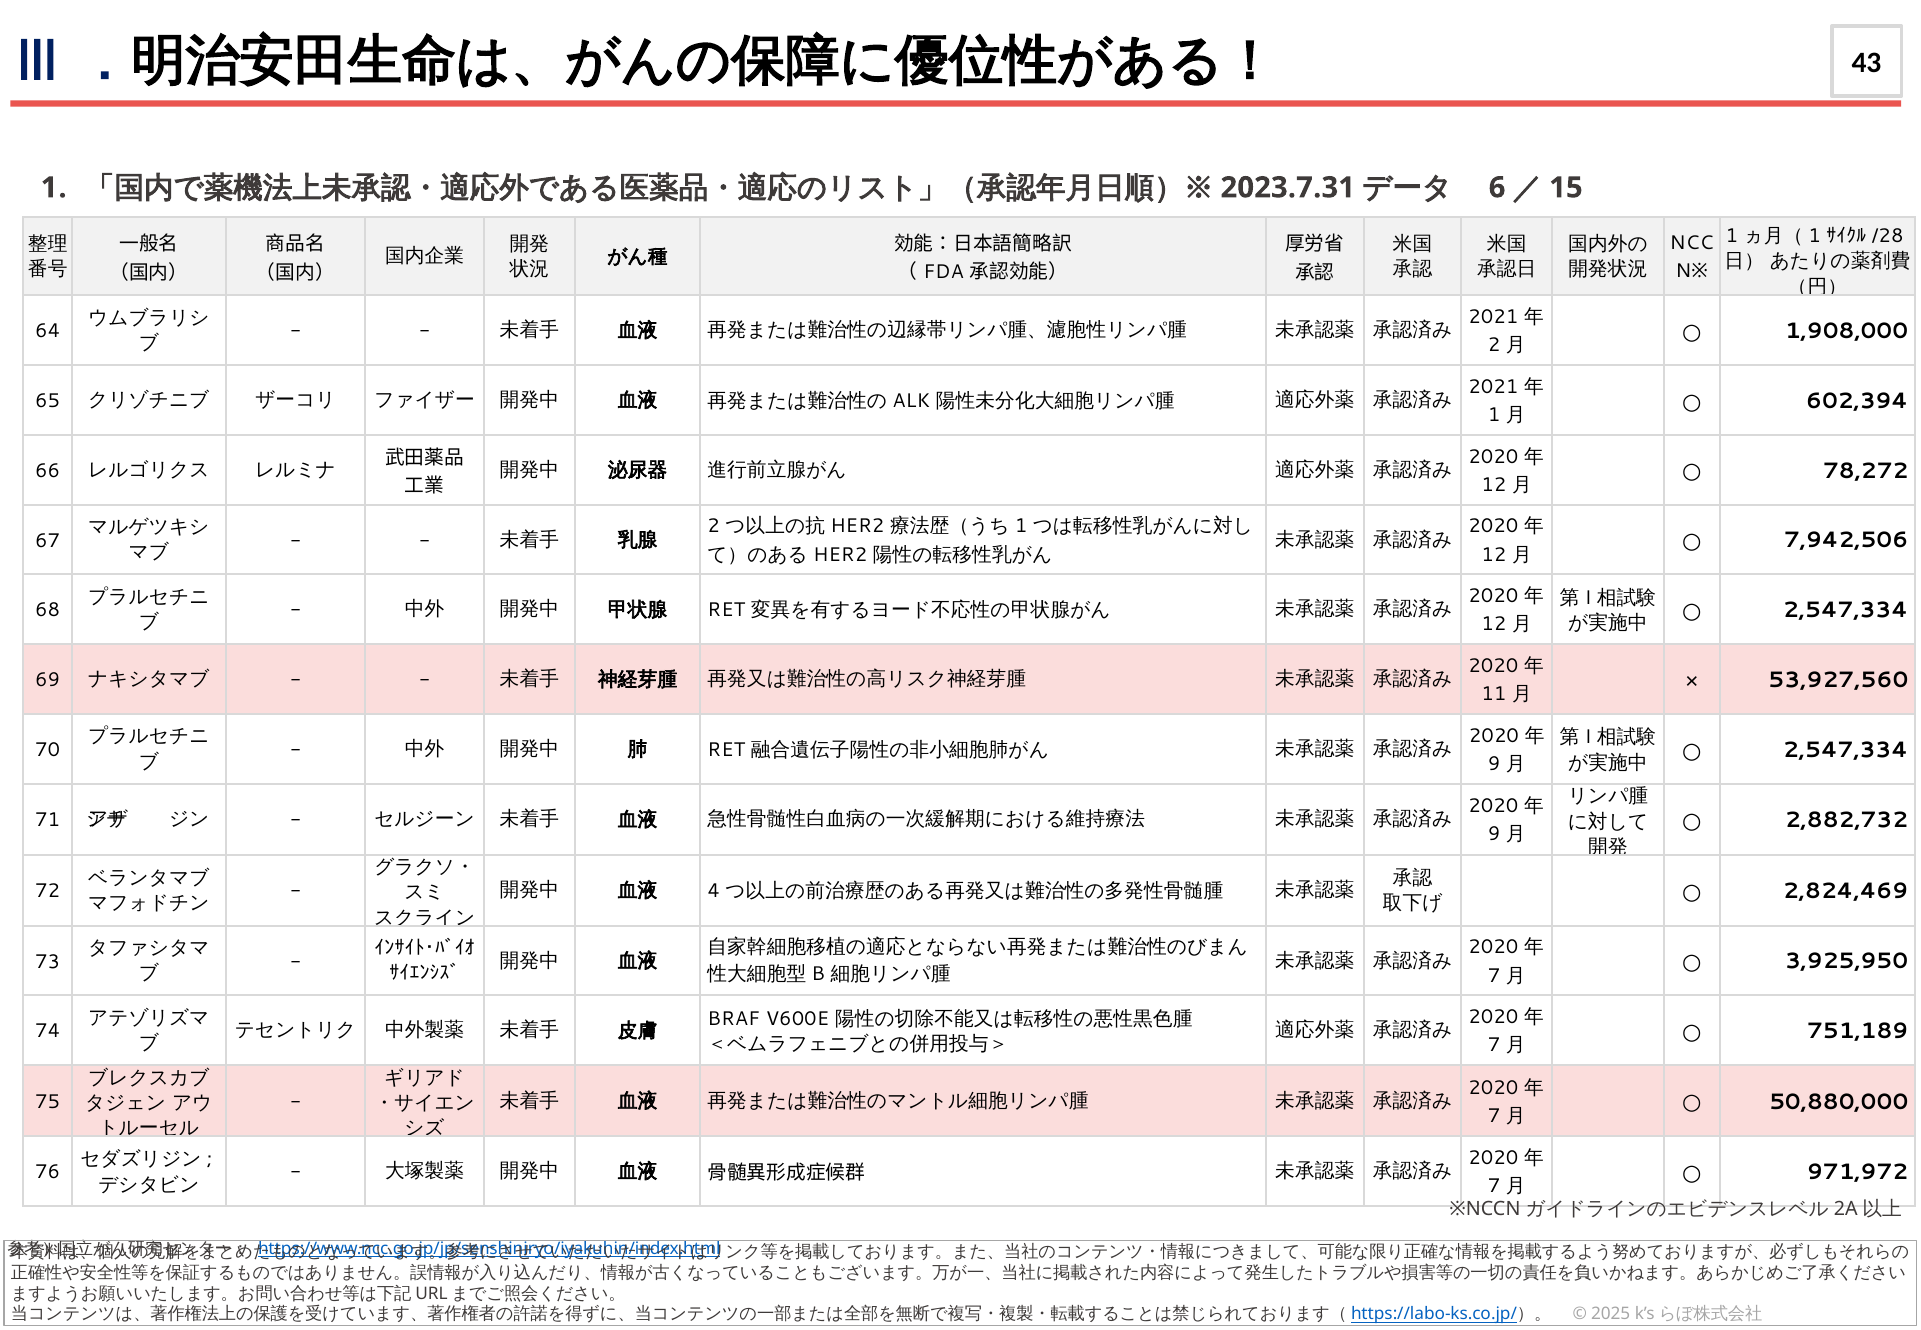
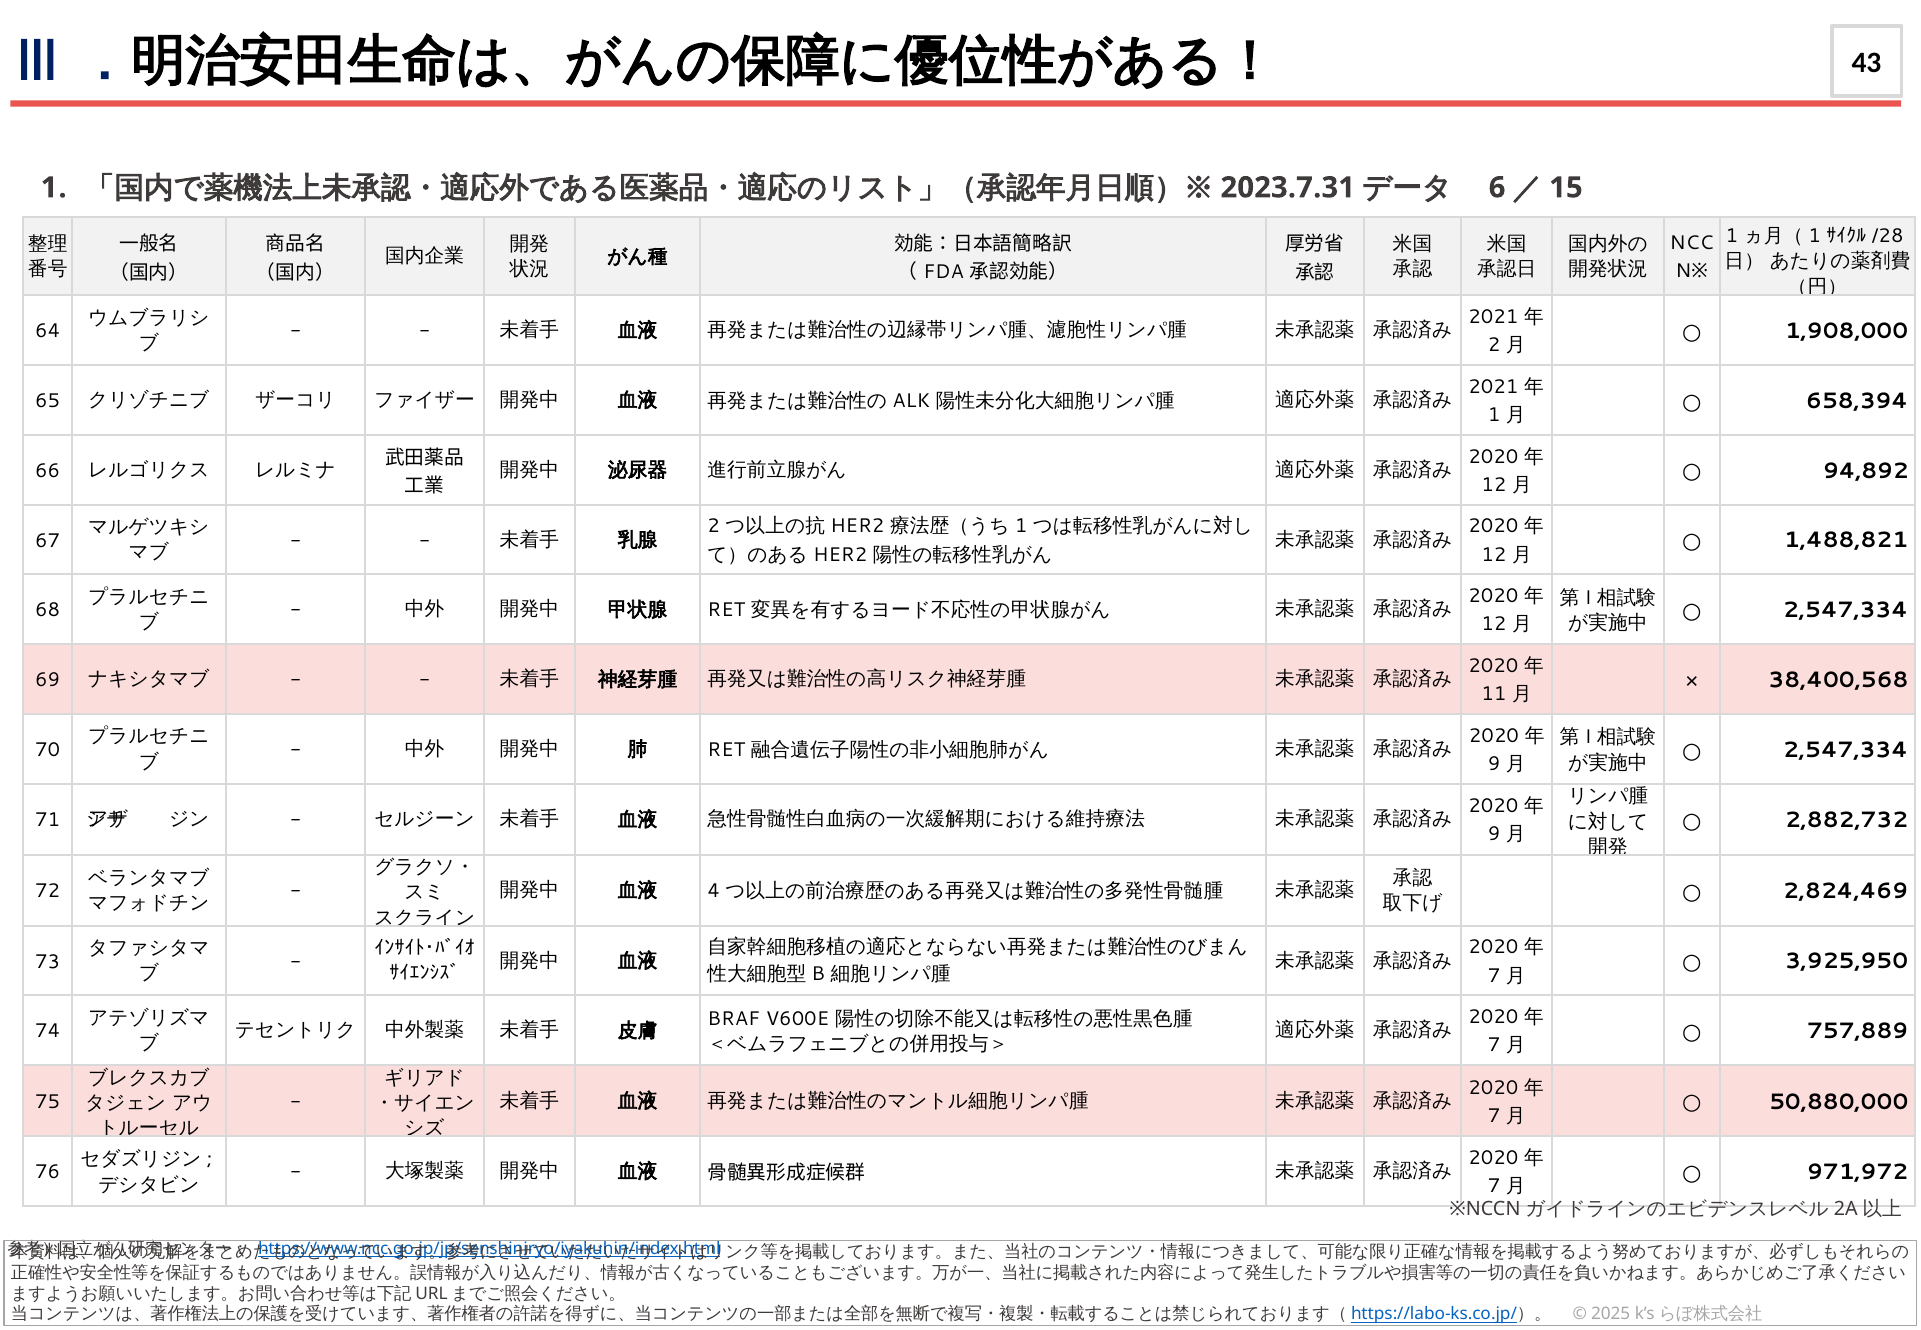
602,394: 602,394 -> 658,394
78,272: 78,272 -> 94,892
7,942,506: 7,942,506 -> 1,488,821
53,927,560: 53,927,560 -> 38,400,568
751,189: 751,189 -> 757,889
